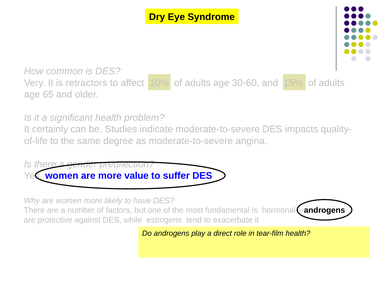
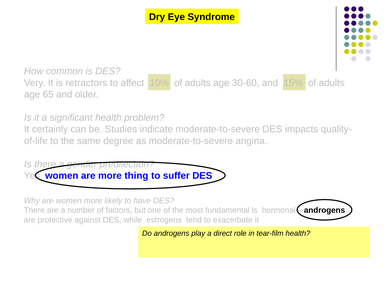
value: value -> thing
